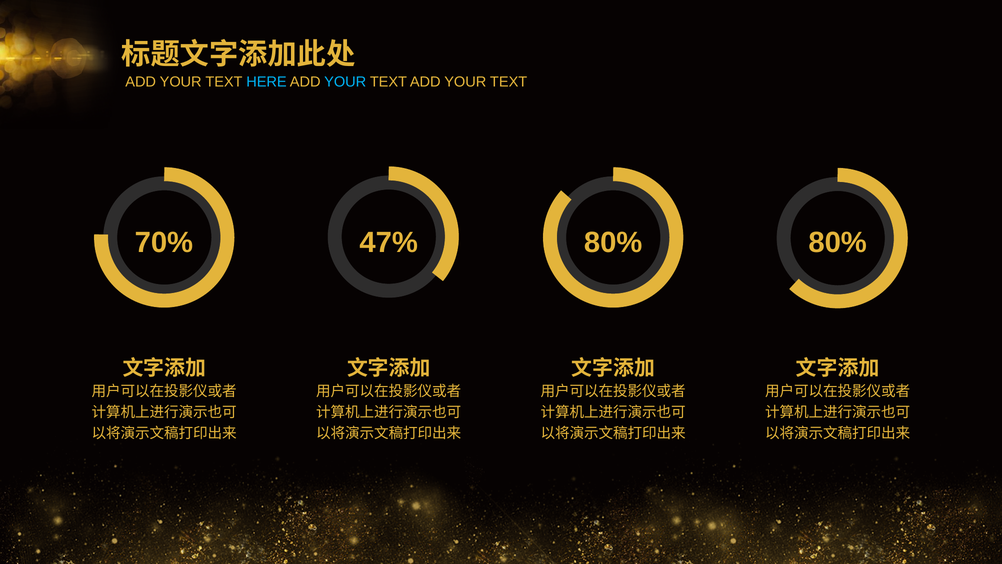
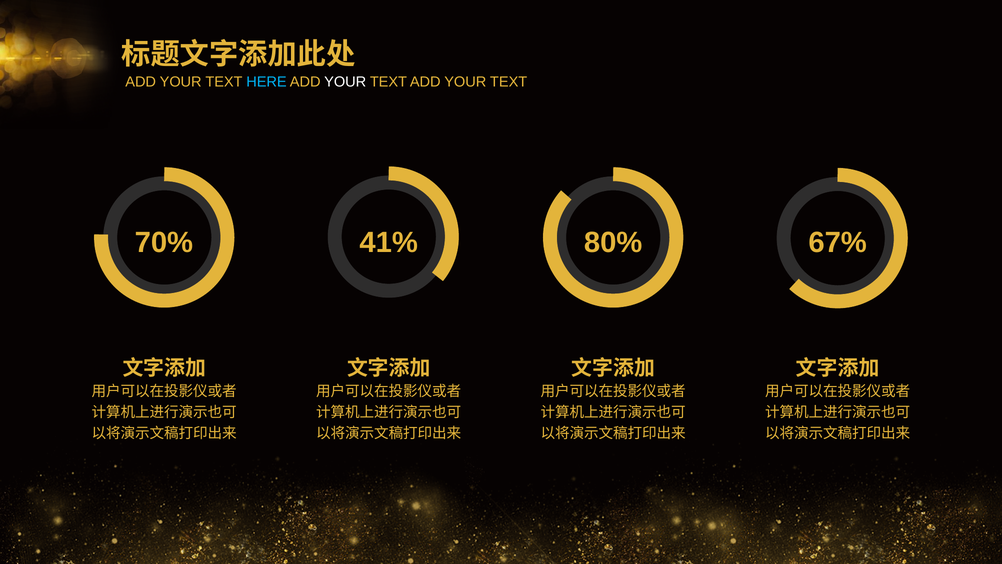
YOUR at (345, 82) colour: light blue -> white
47%: 47% -> 41%
80% 80%: 80% -> 67%
